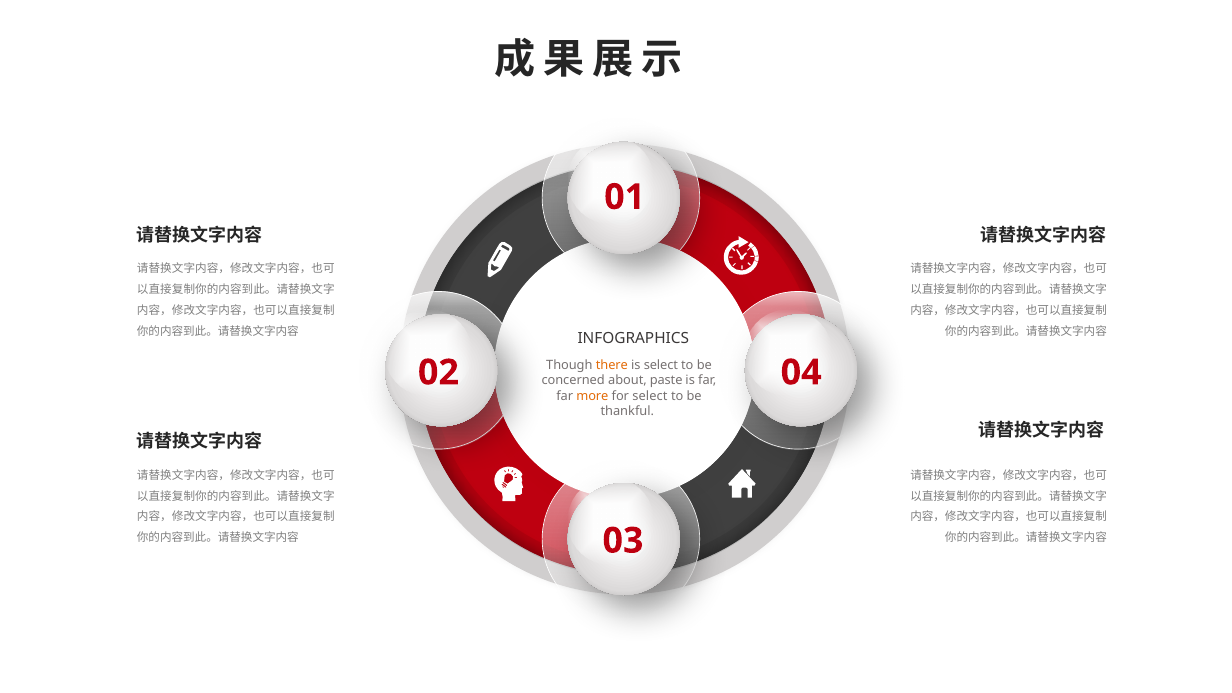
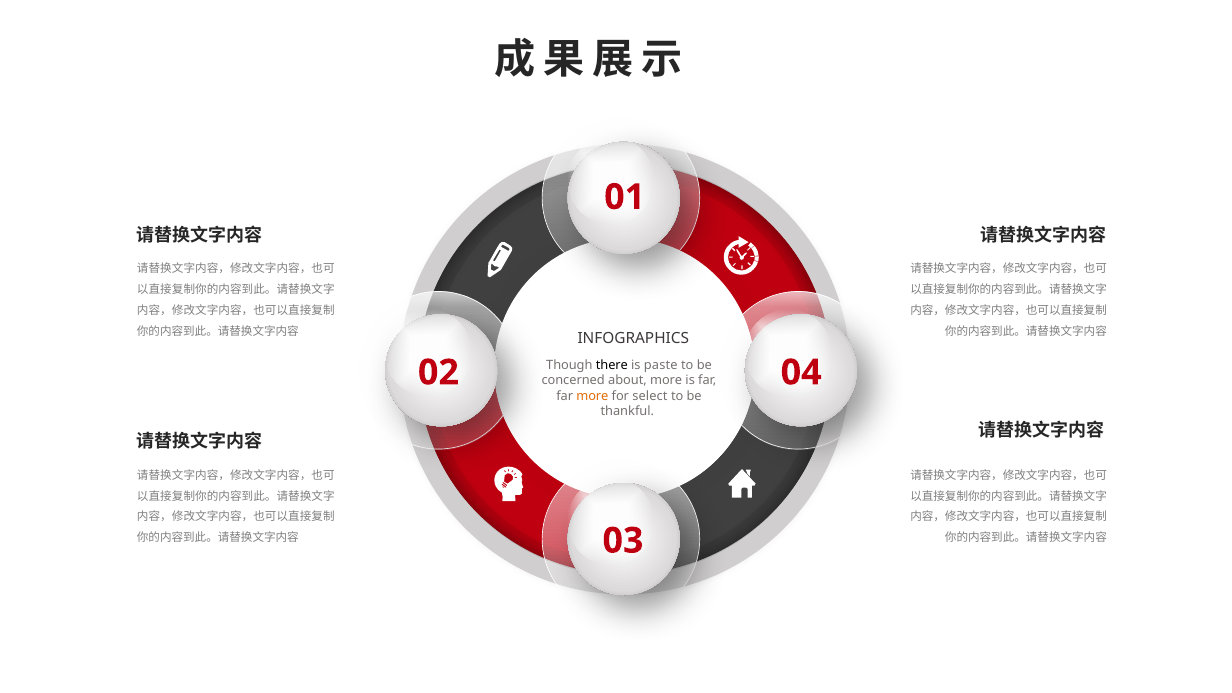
there colour: orange -> black
is select: select -> paste
about paste: paste -> more
